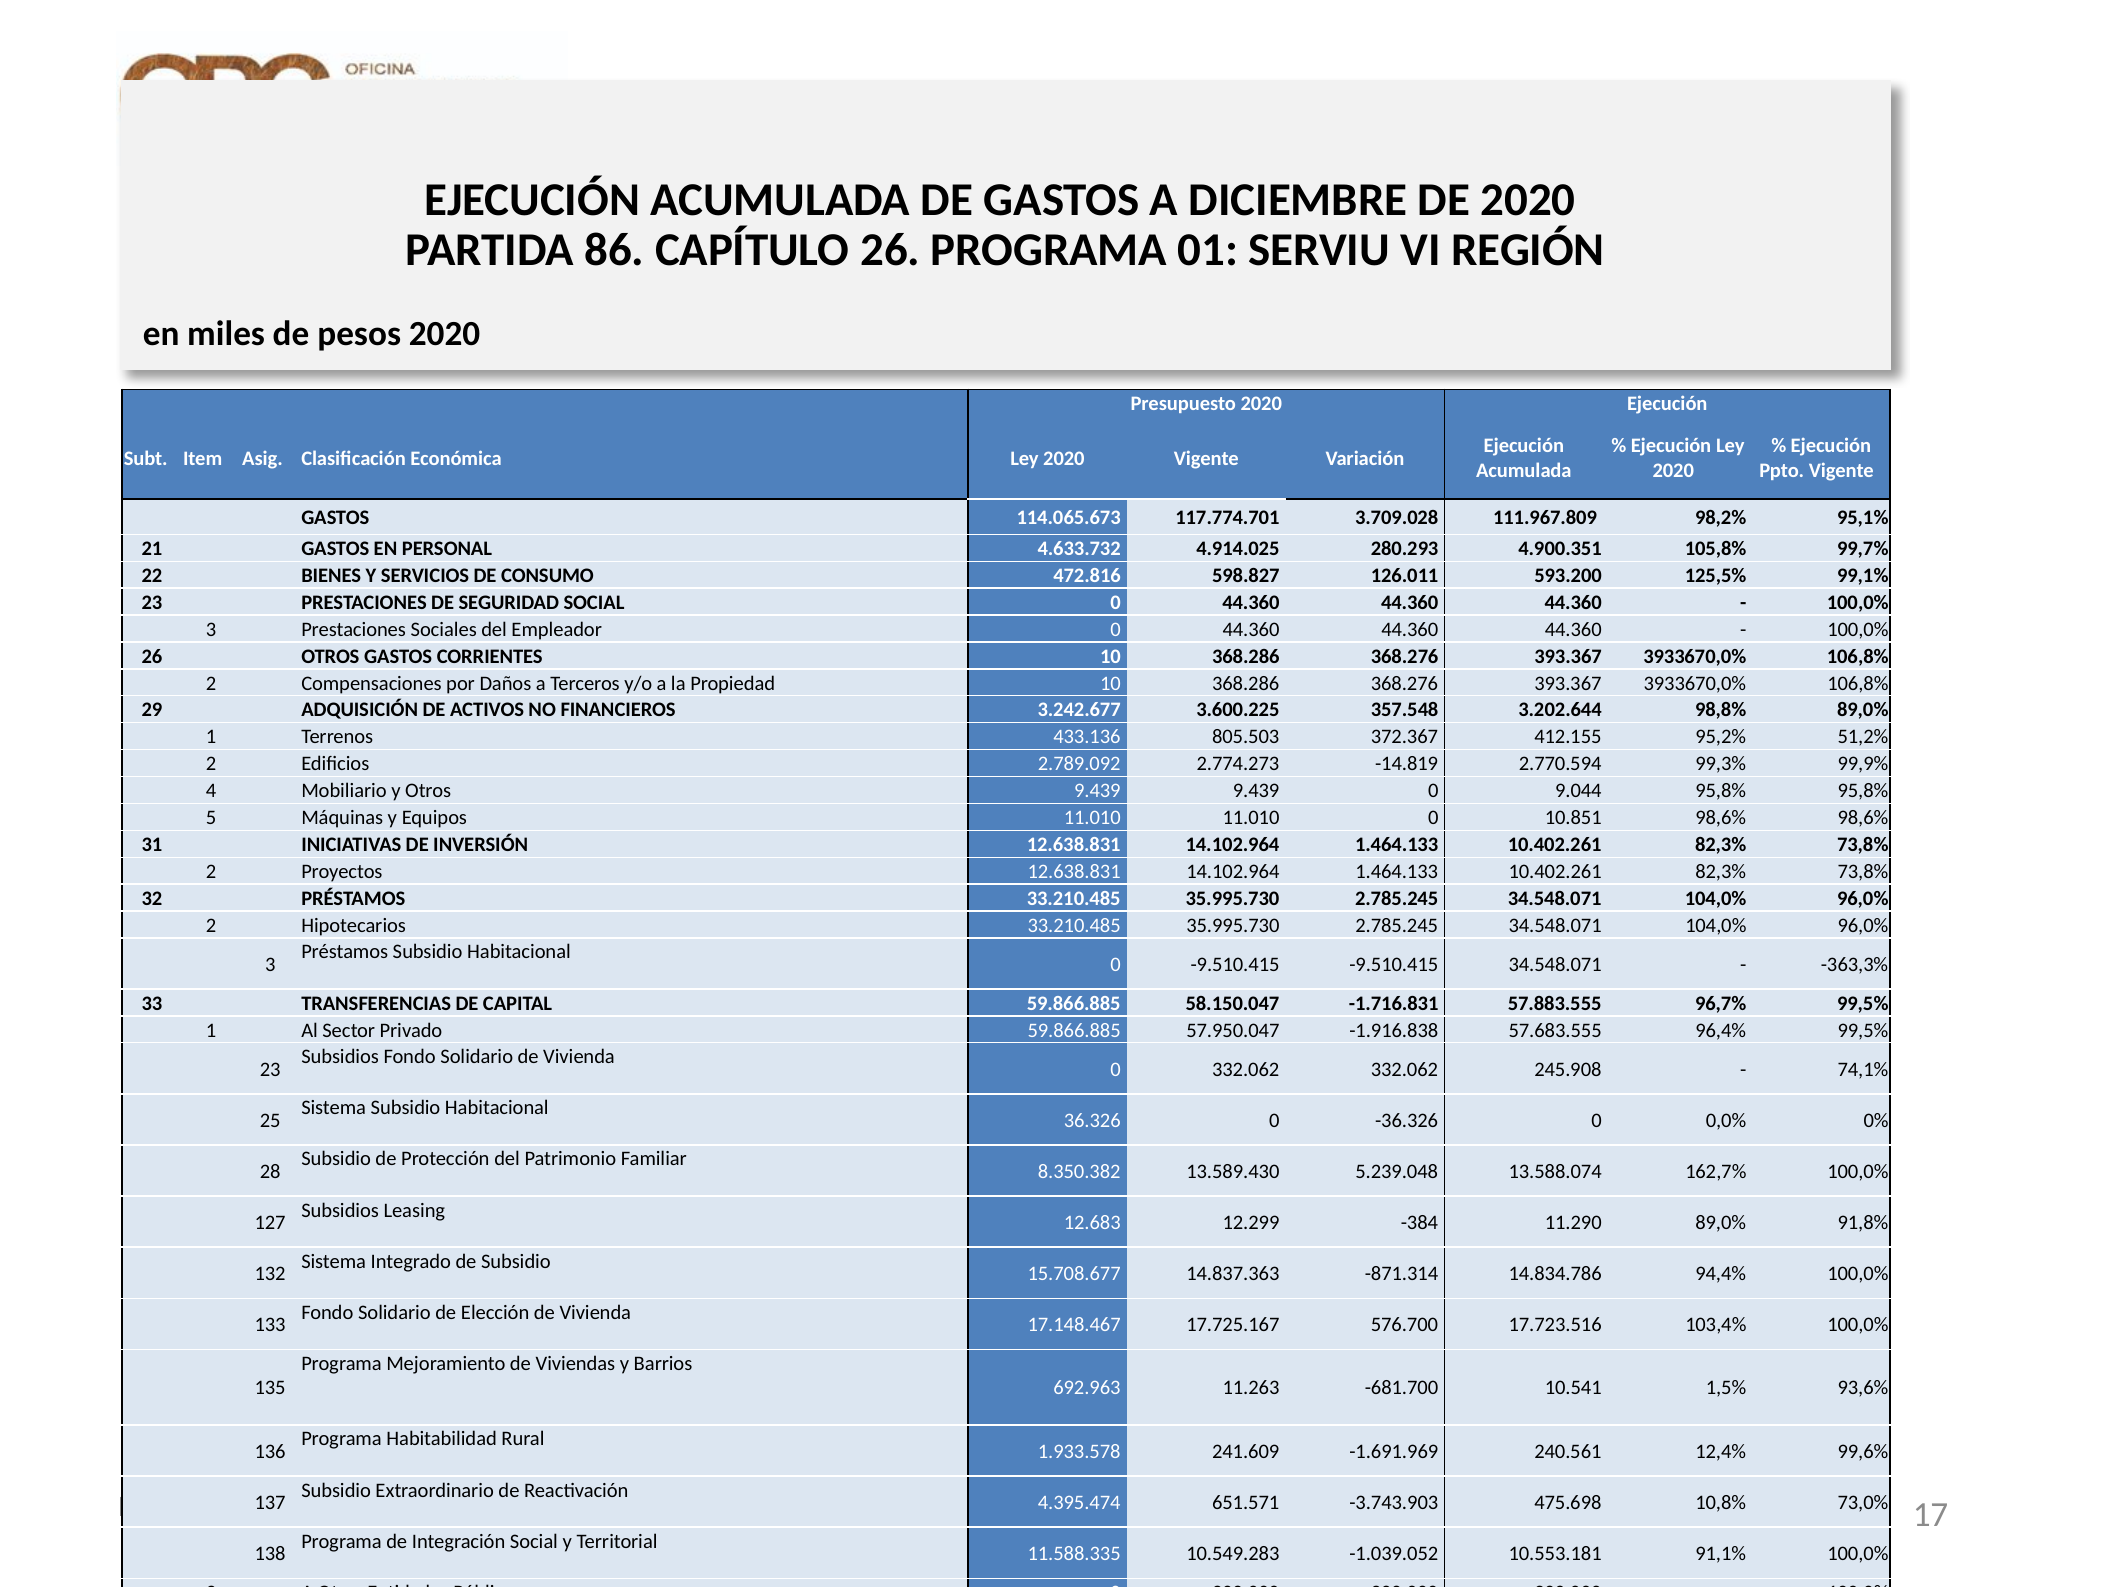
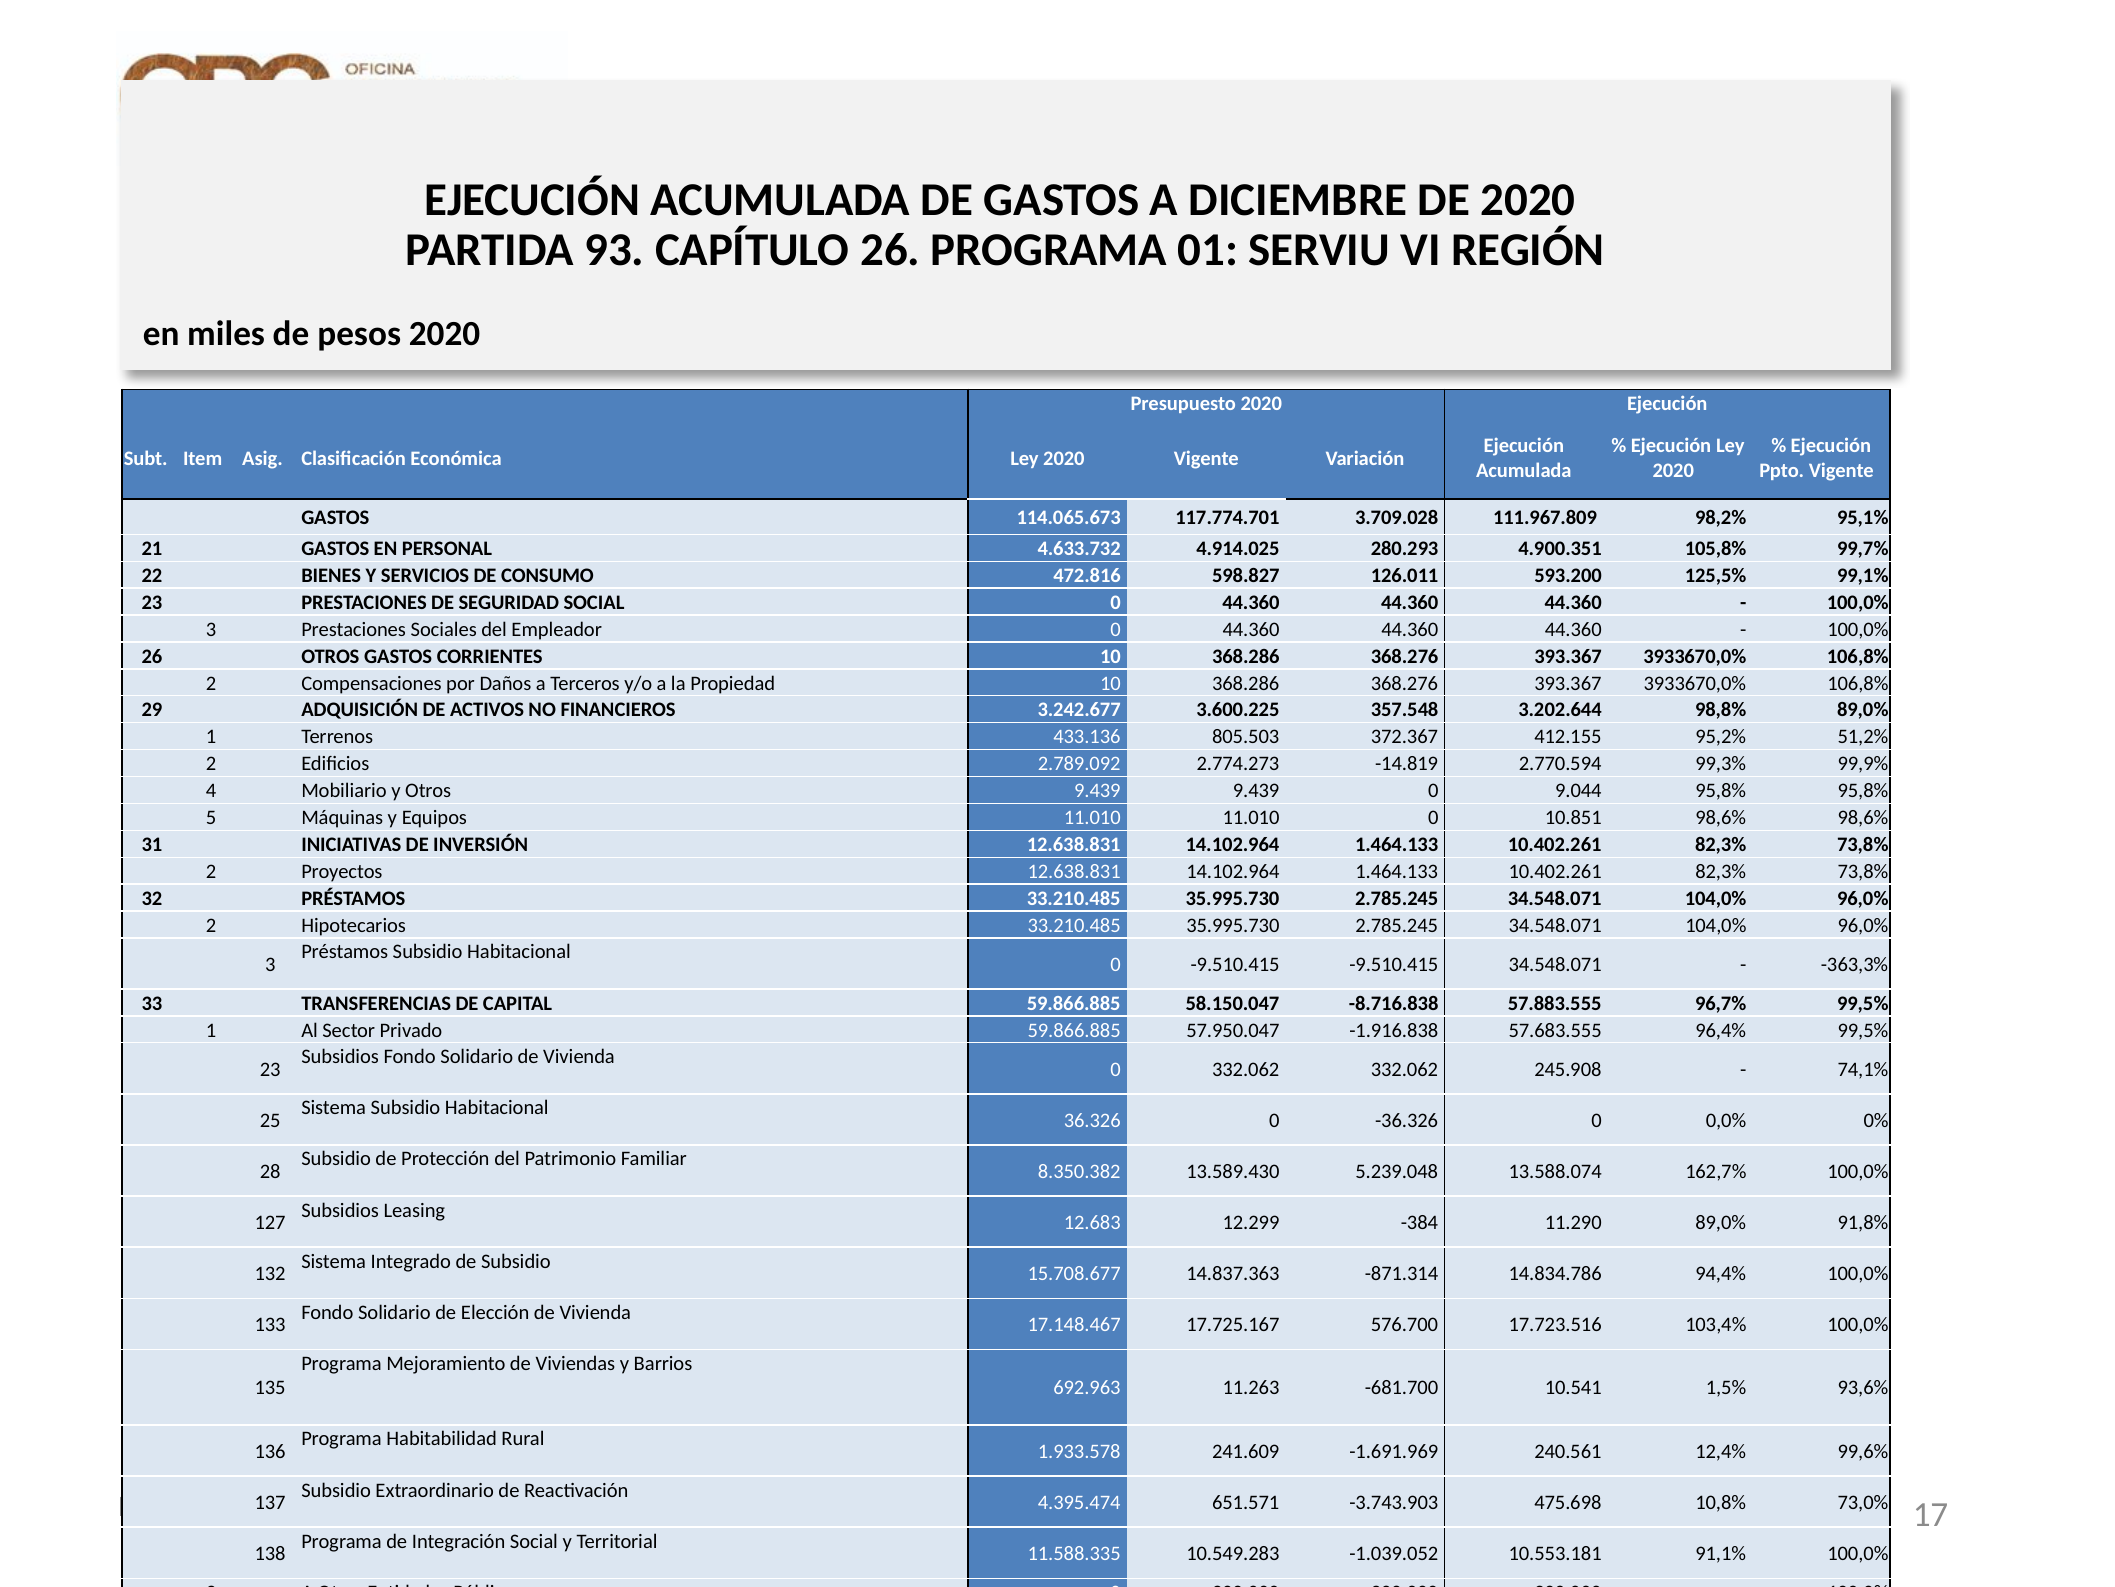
86: 86 -> 93
-1.716.831: -1.716.831 -> -8.716.838
